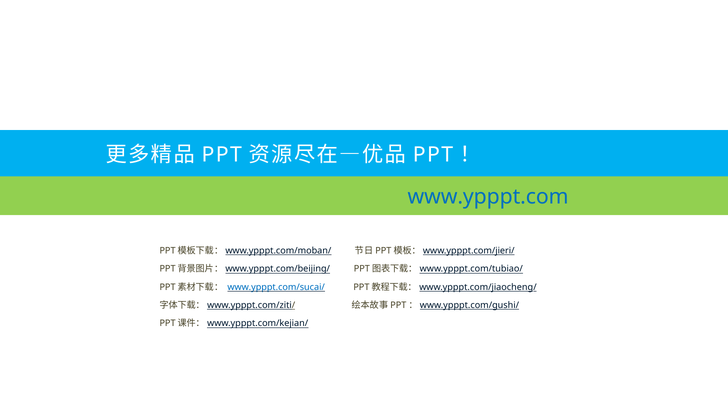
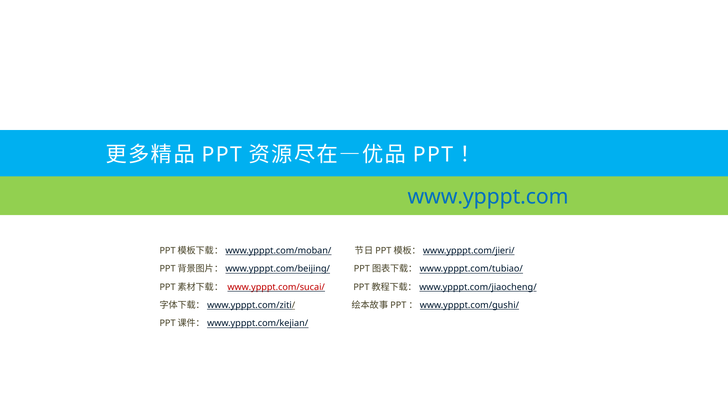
www.ypppt.com/sucai/ colour: blue -> red
